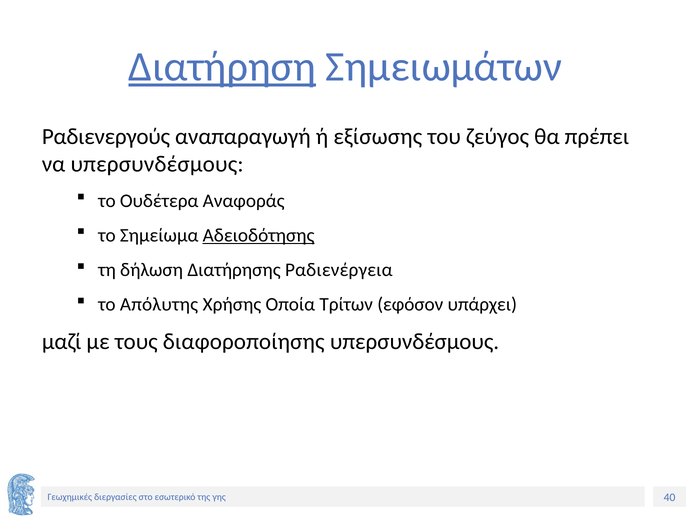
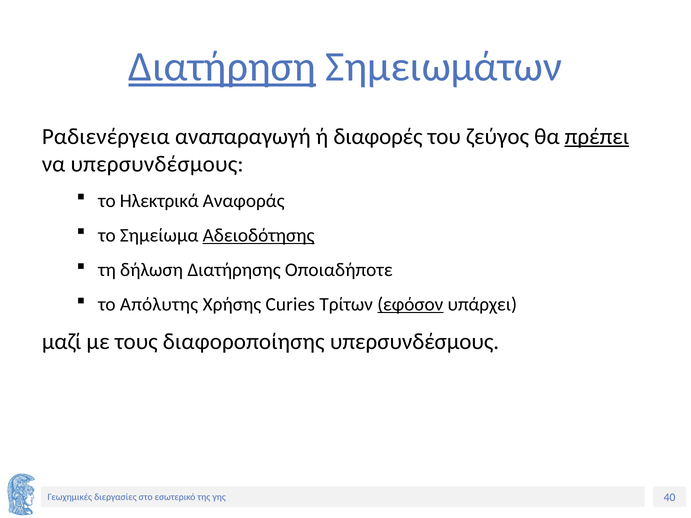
Ραδιενεργούς: Ραδιενεργούς -> Ραδιενέργεια
εξίσωσης: εξίσωσης -> διαφορές
πρέπει underline: none -> present
Ουδέτερα: Ουδέτερα -> Ηλεκτρικά
Ραδιενέργεια: Ραδιενέργεια -> Οποιαδήποτε
Οποία: Οποία -> Curies
εφόσον underline: none -> present
